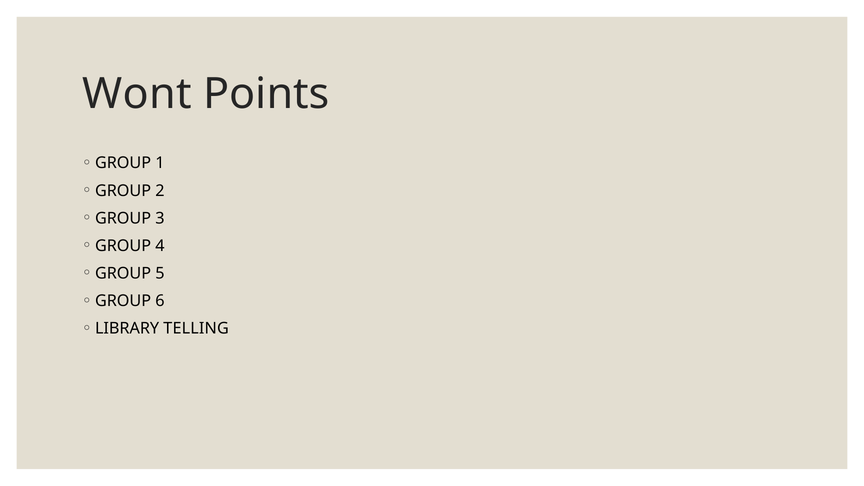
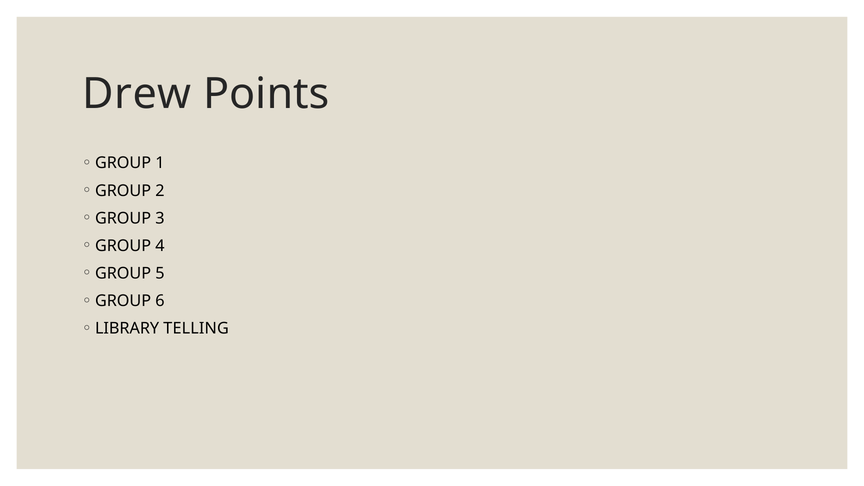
Wont: Wont -> Drew
